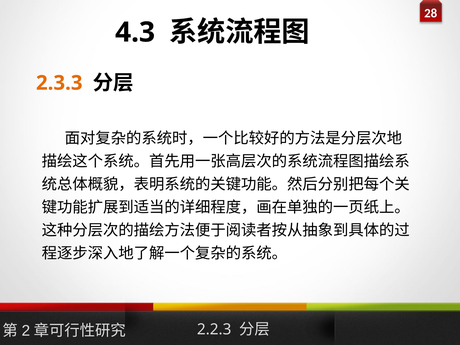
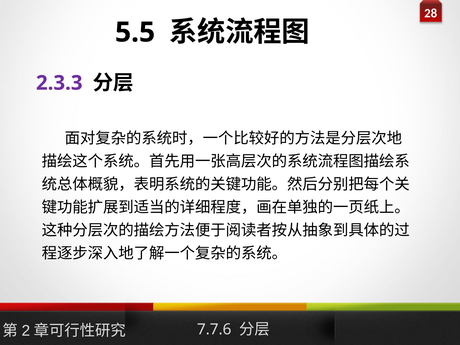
4.3: 4.3 -> 5.5
2.3.3 colour: orange -> purple
2.2.3: 2.2.3 -> 7.7.6
